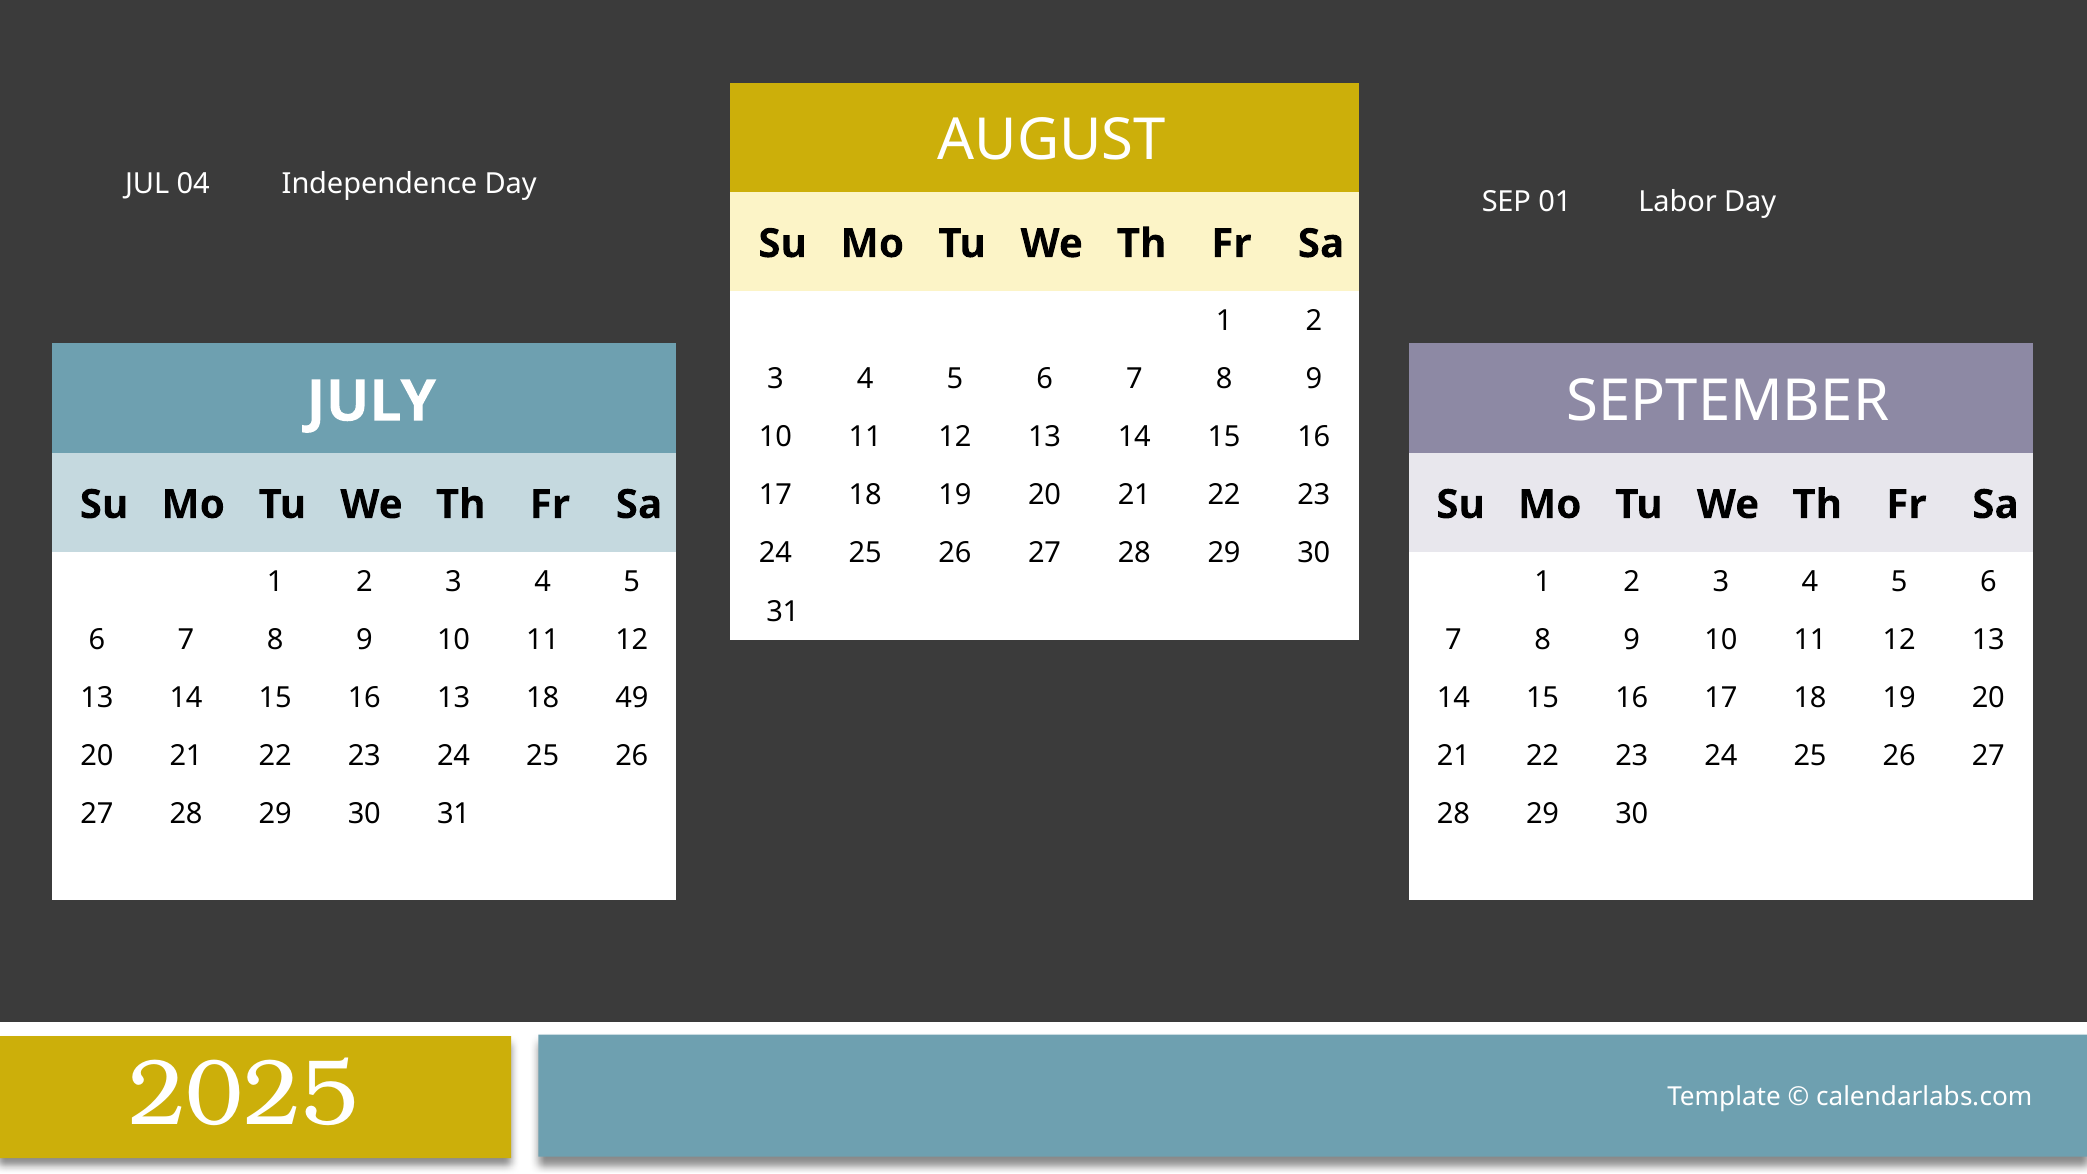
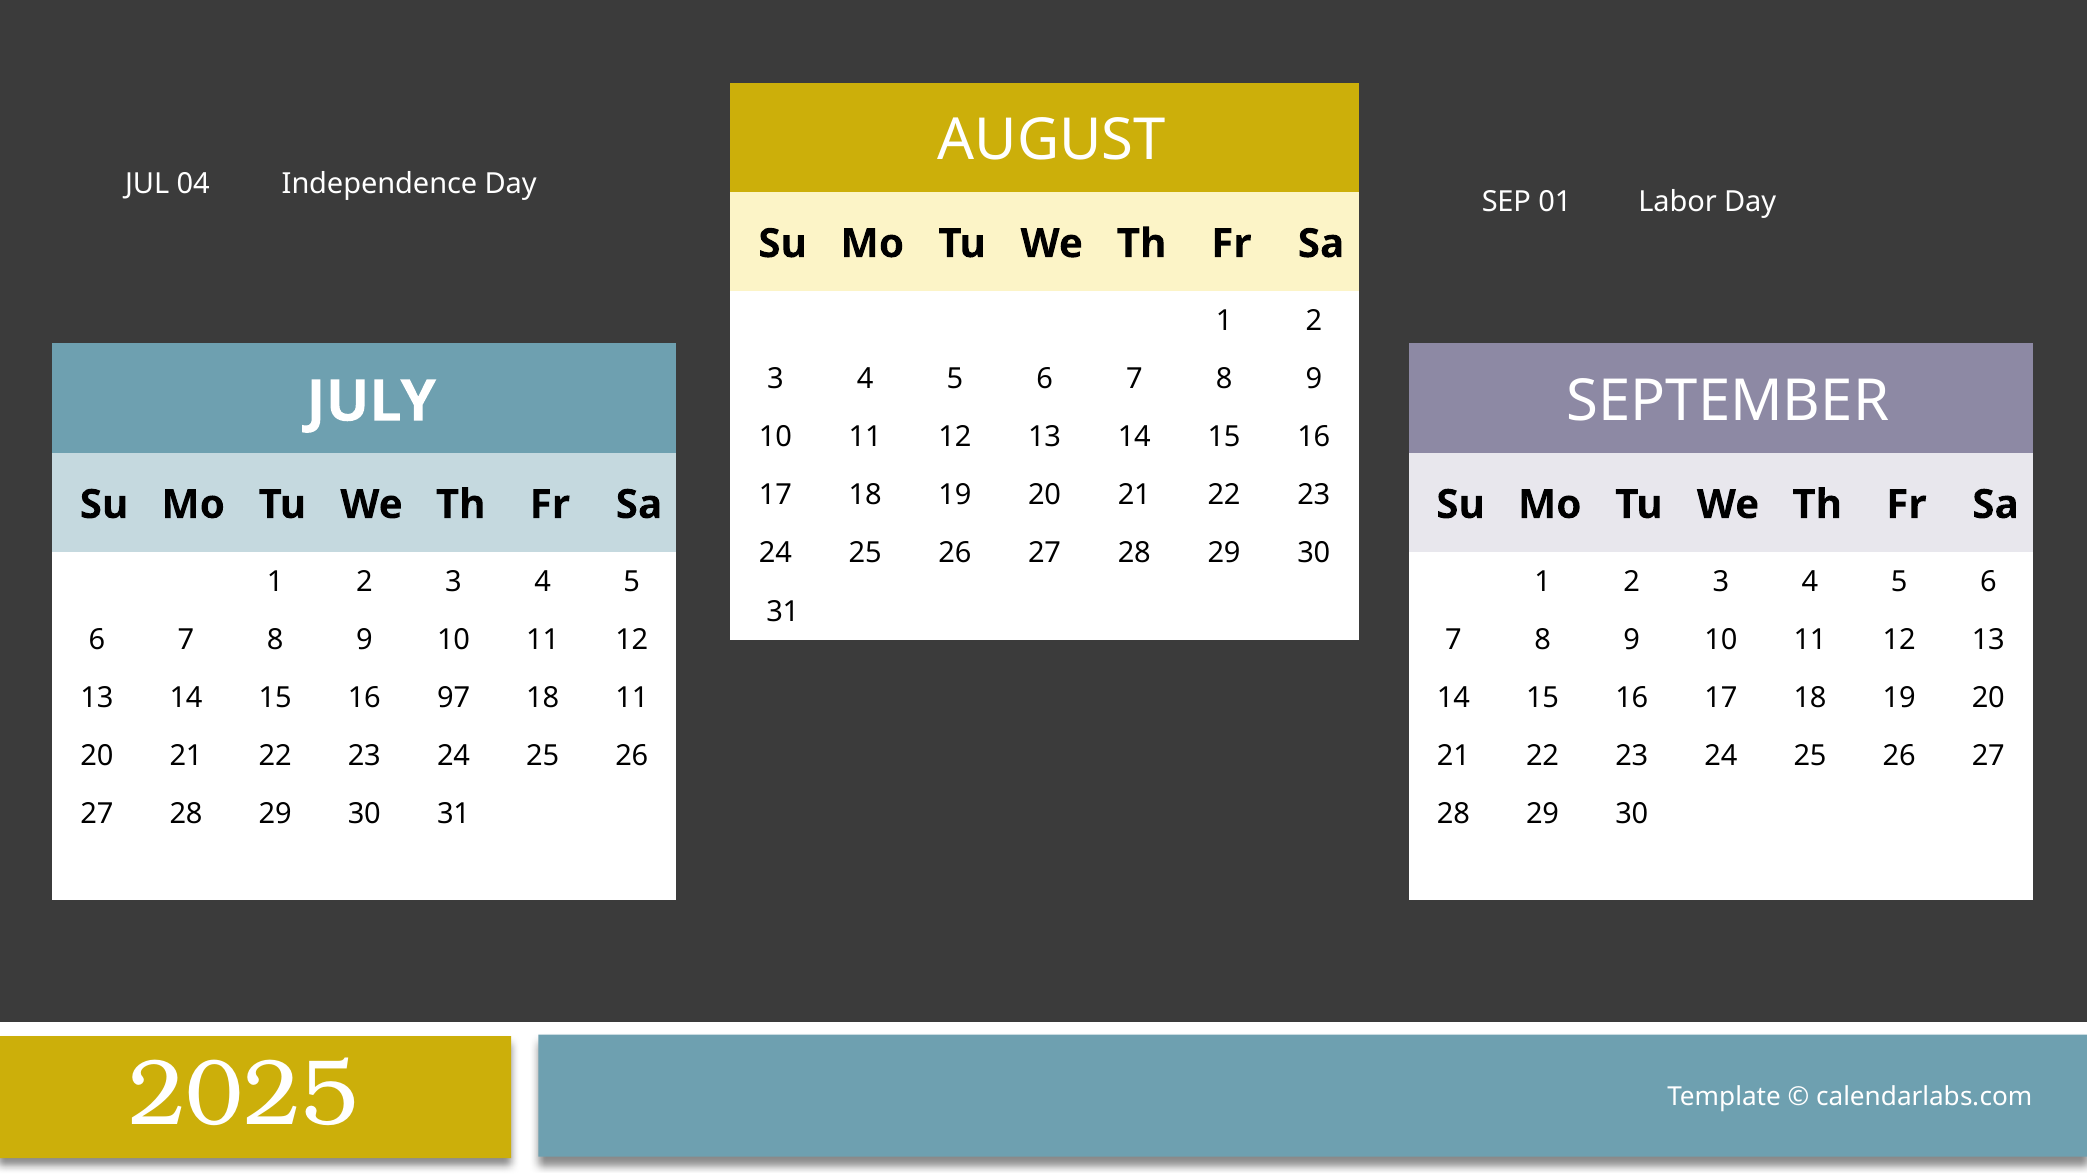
16 13: 13 -> 97
18 49: 49 -> 11
